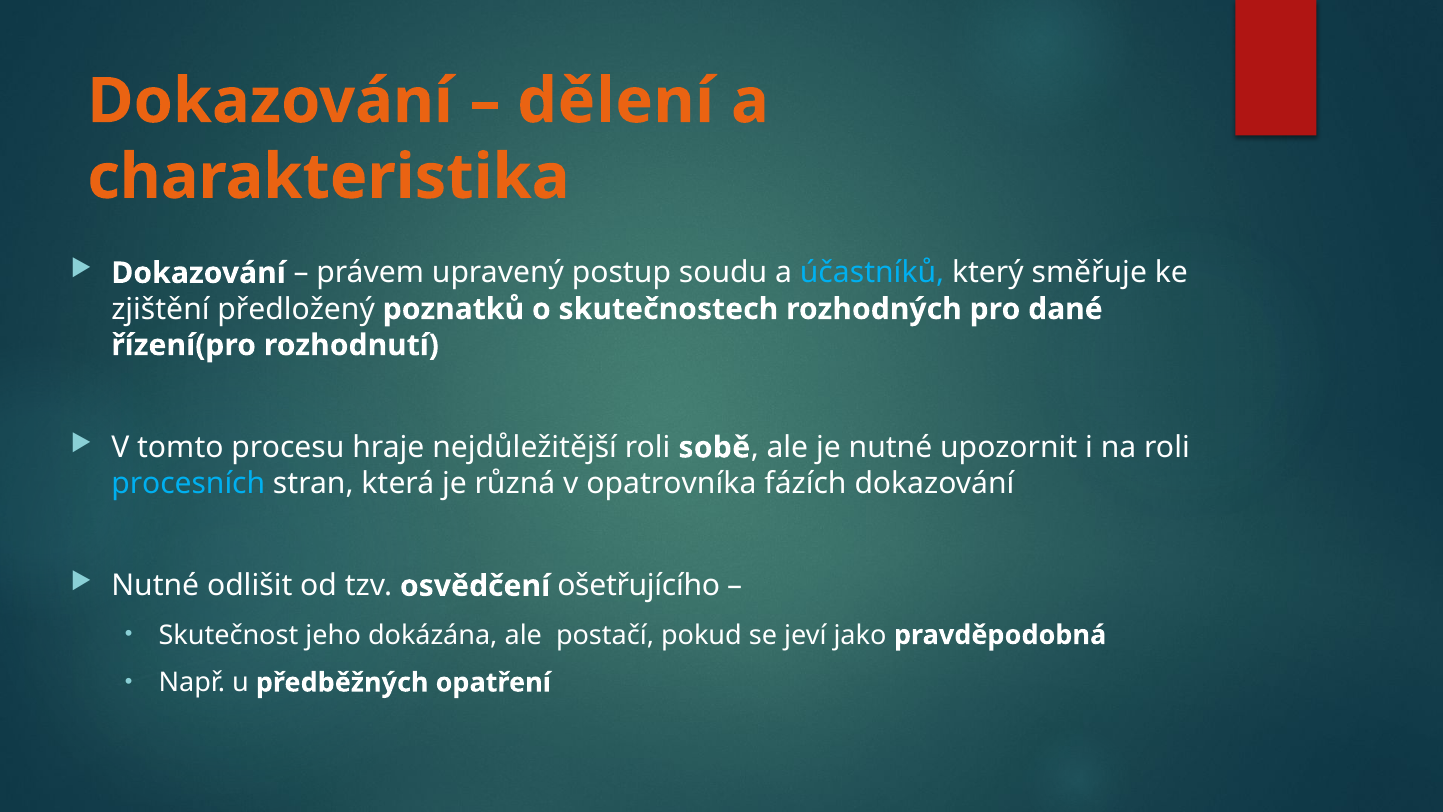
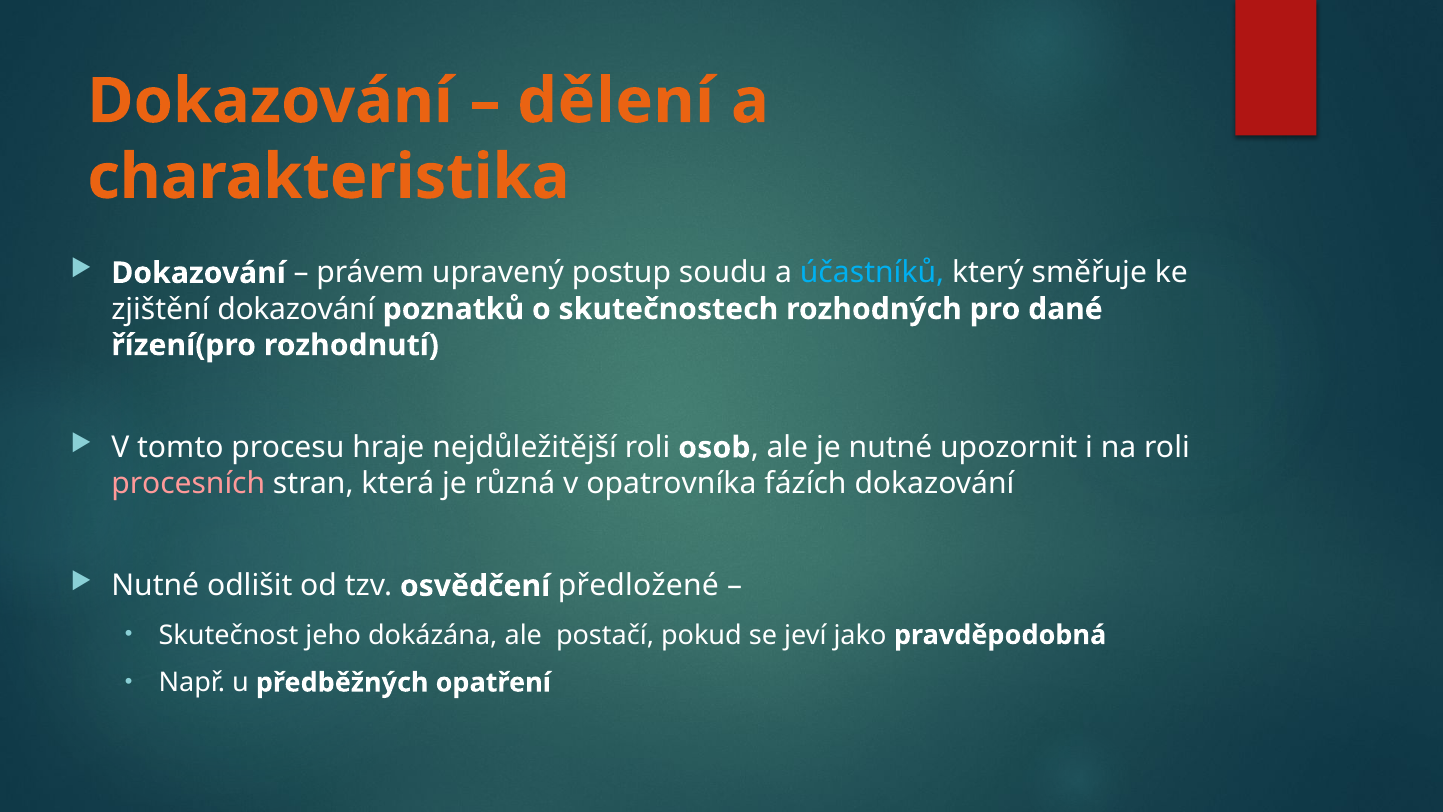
zjištění předložený: předložený -> dokazování
sobě: sobě -> osob
procesních colour: light blue -> pink
ošetřujícího: ošetřujícího -> předložené
